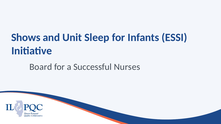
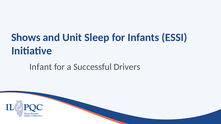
Board: Board -> Infant
Nurses: Nurses -> Drivers
